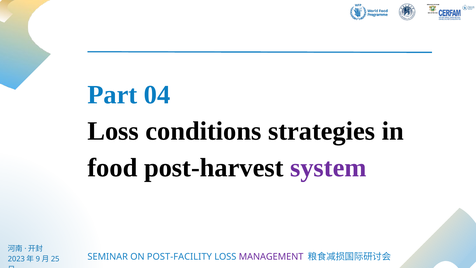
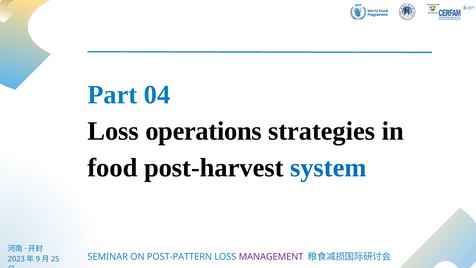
conditions: conditions -> operations
system colour: purple -> blue
POST-FACILITY: POST-FACILITY -> POST-PATTERN
